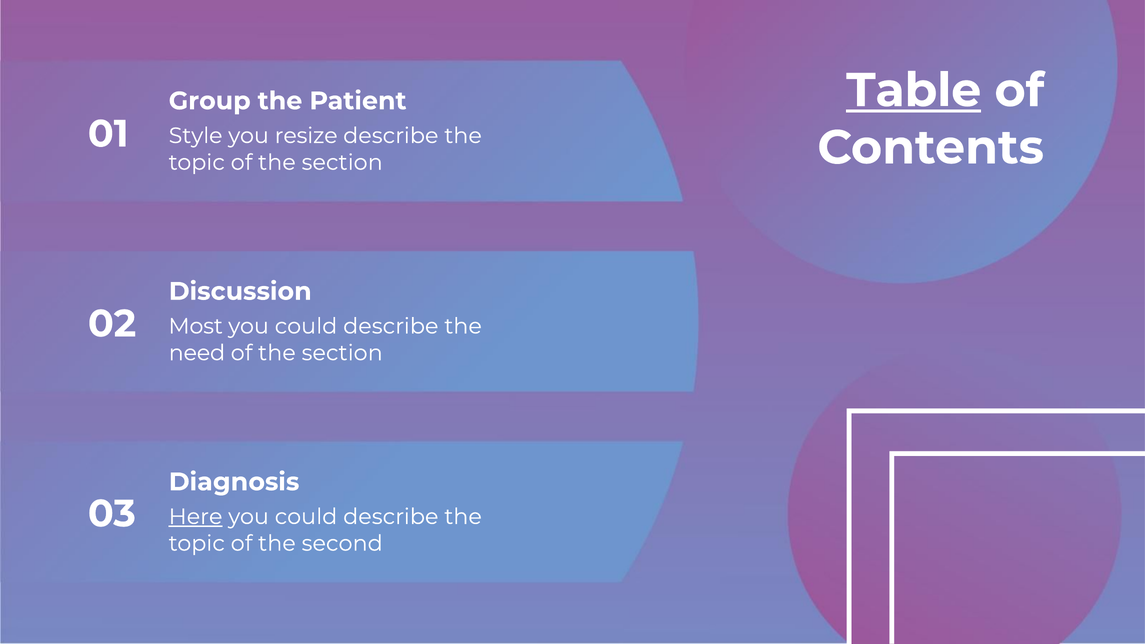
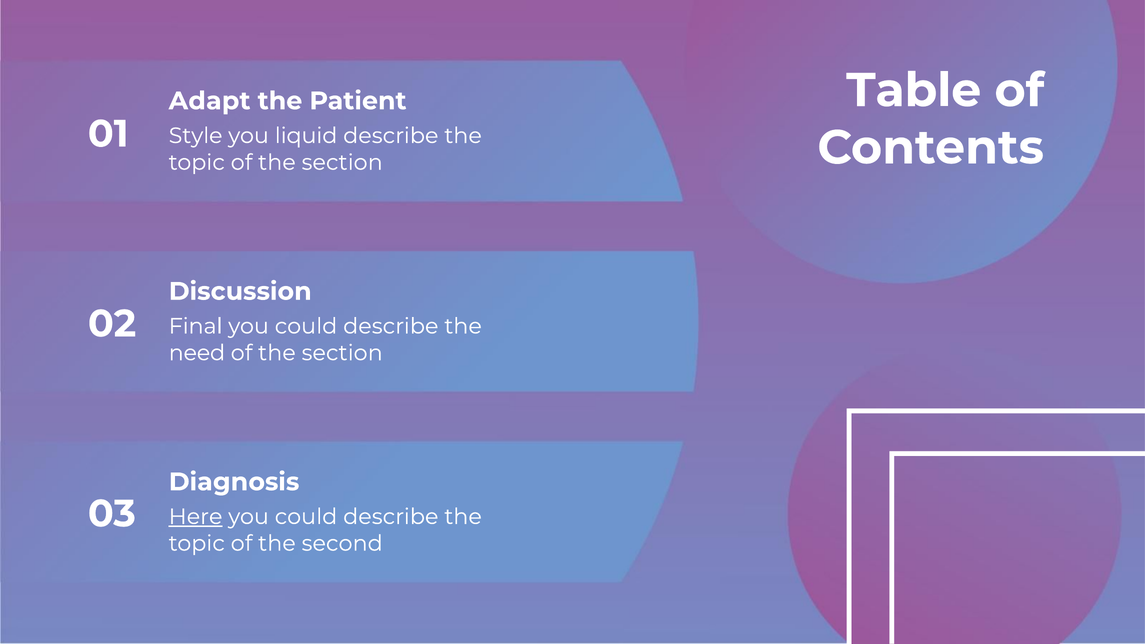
Table underline: present -> none
Group: Group -> Adapt
resize: resize -> liquid
Most: Most -> Final
